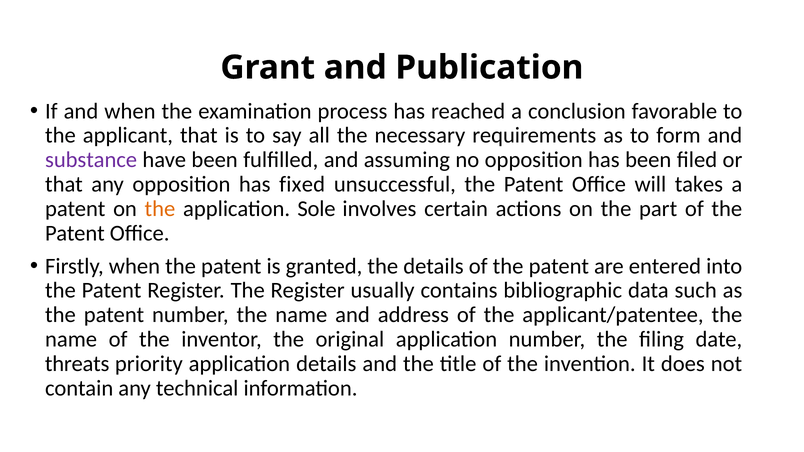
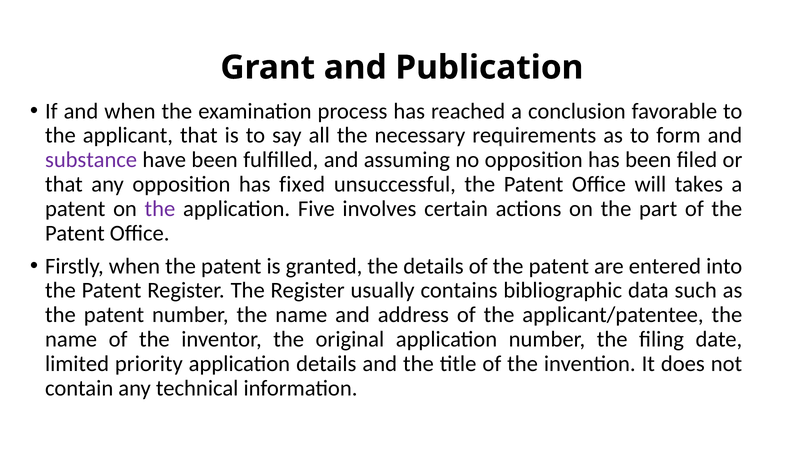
the at (160, 209) colour: orange -> purple
Sole: Sole -> Five
threats: threats -> limited
